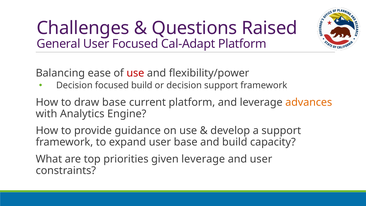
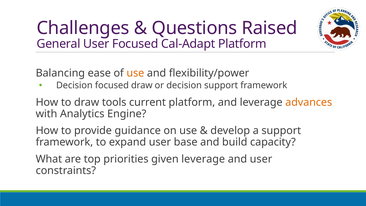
use at (135, 73) colour: red -> orange
focused build: build -> draw
draw base: base -> tools
